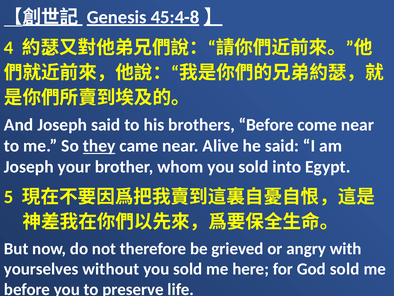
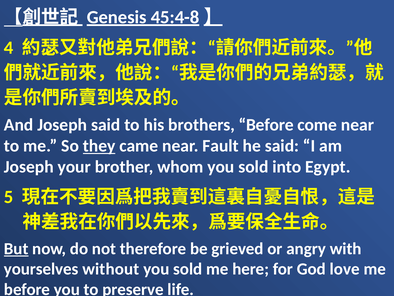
Alive: Alive -> Fault
But underline: none -> present
God sold: sold -> love
